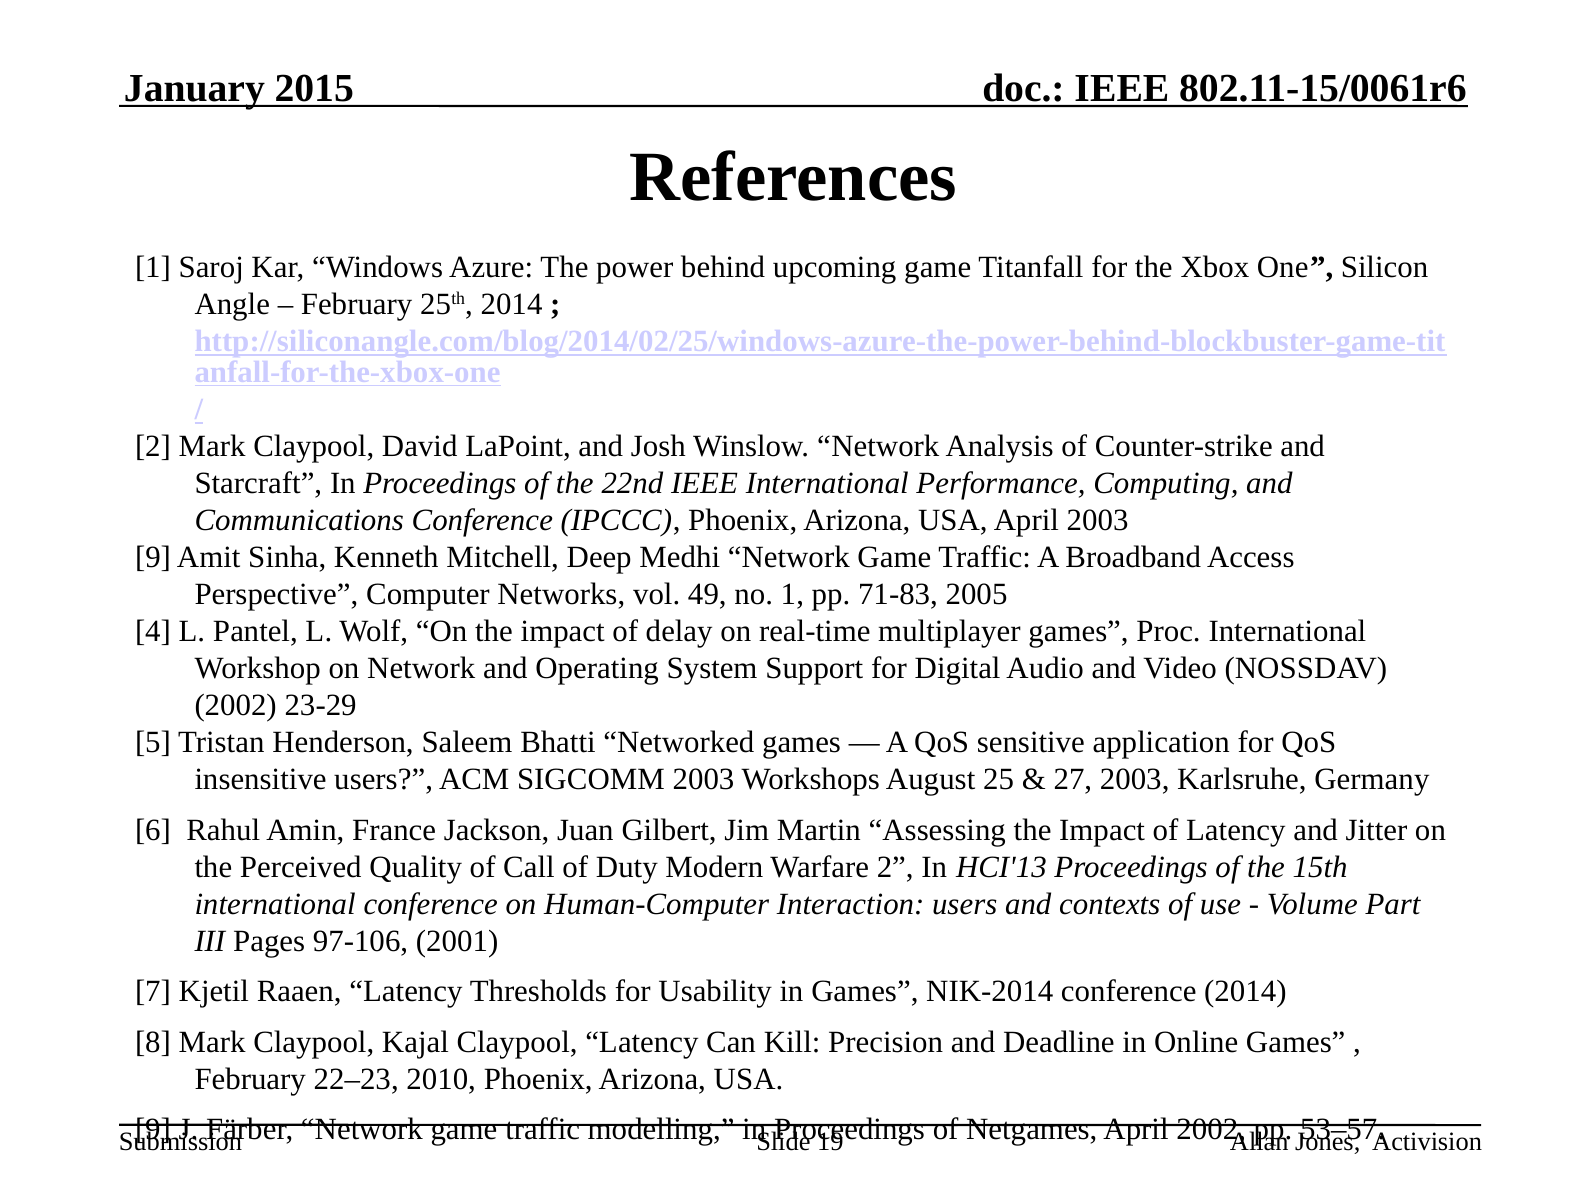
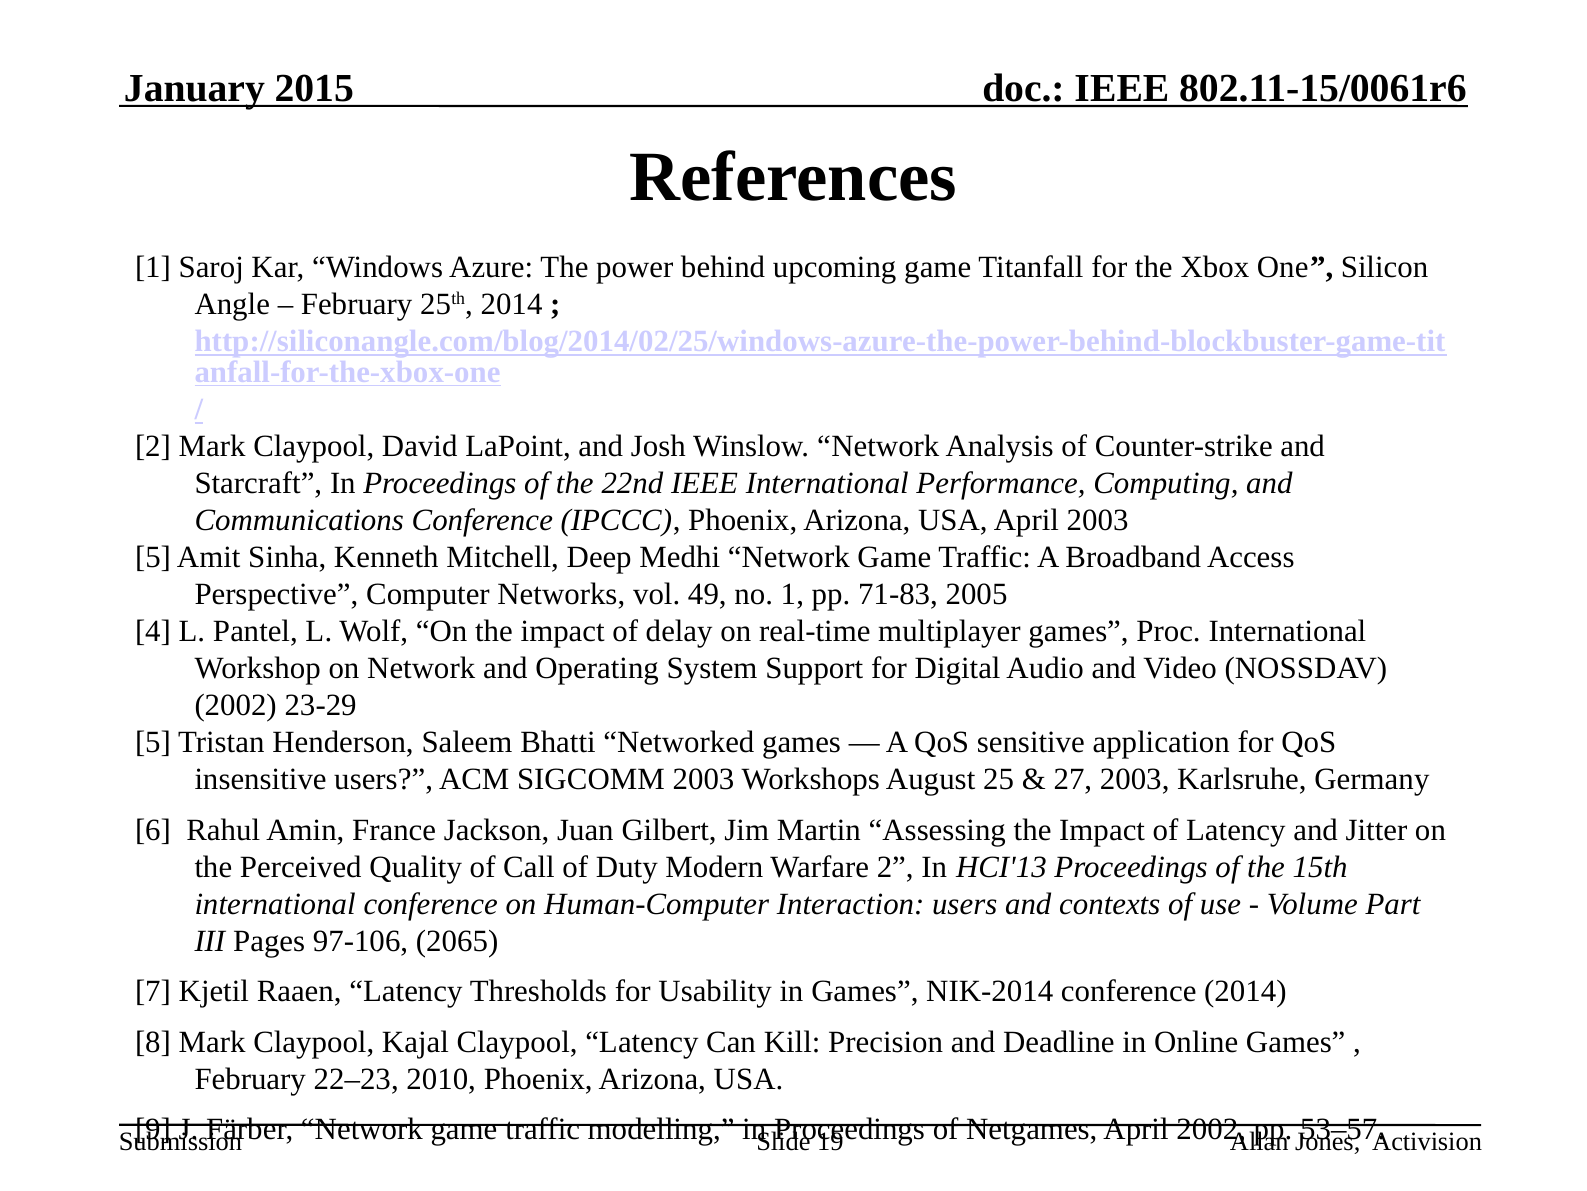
9 at (153, 557): 9 -> 5
2001: 2001 -> 2065
